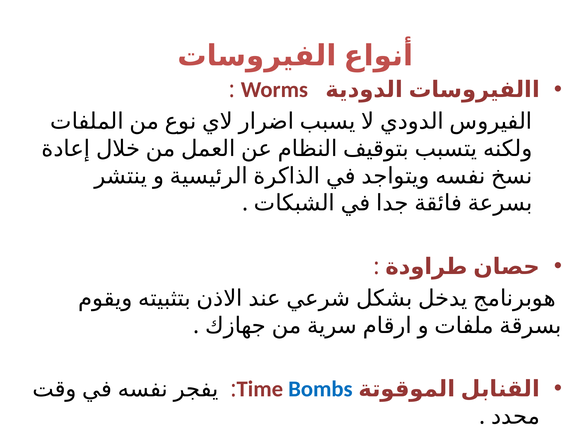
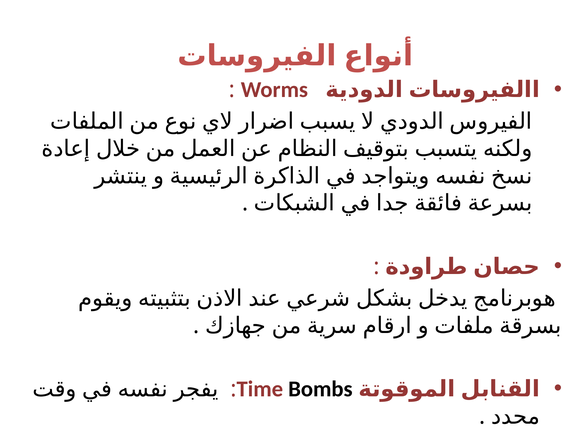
Bombs colour: blue -> black
